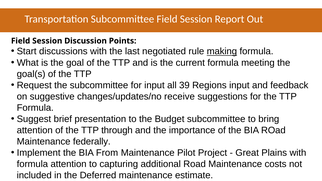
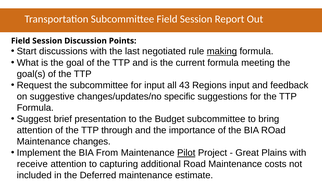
39: 39 -> 43
receive: receive -> specific
federally: federally -> changes
Pilot underline: none -> present
formula at (32, 164): formula -> receive
